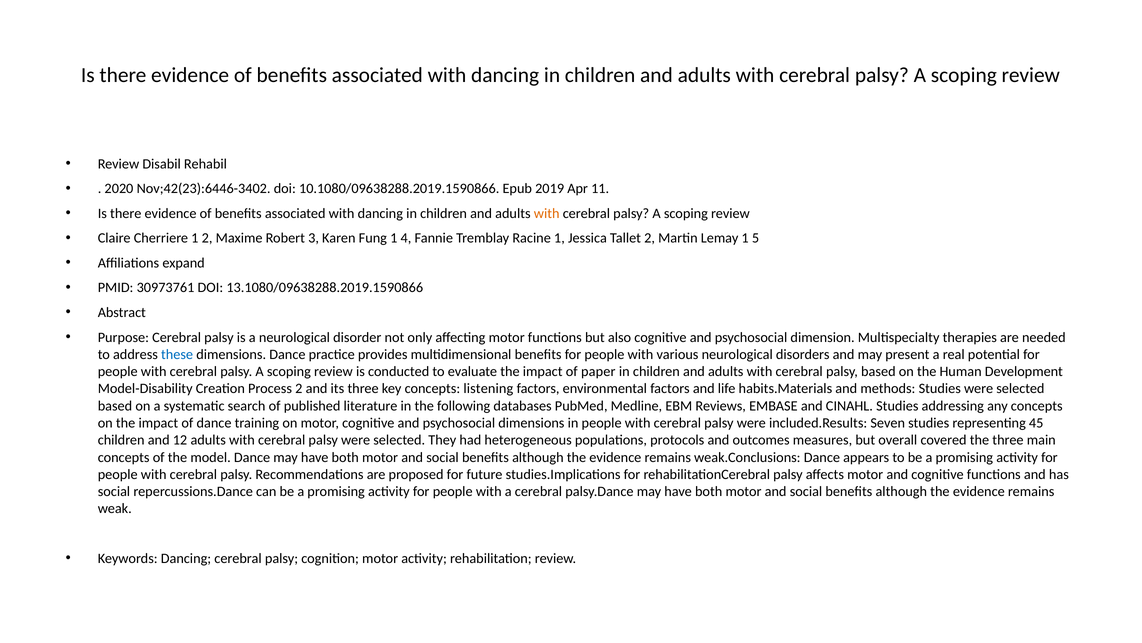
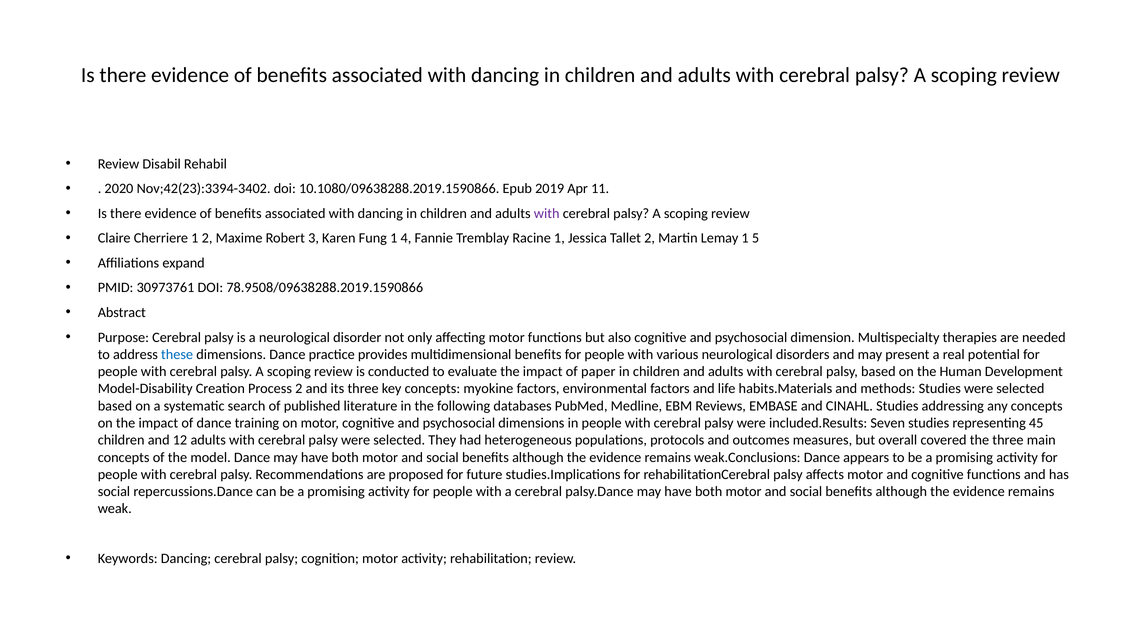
Nov;42(23):6446-3402: Nov;42(23):6446-3402 -> Nov;42(23):3394-3402
with at (547, 213) colour: orange -> purple
13.1080/09638288.2019.1590866: 13.1080/09638288.2019.1590866 -> 78.9508/09638288.2019.1590866
listening: listening -> myokine
